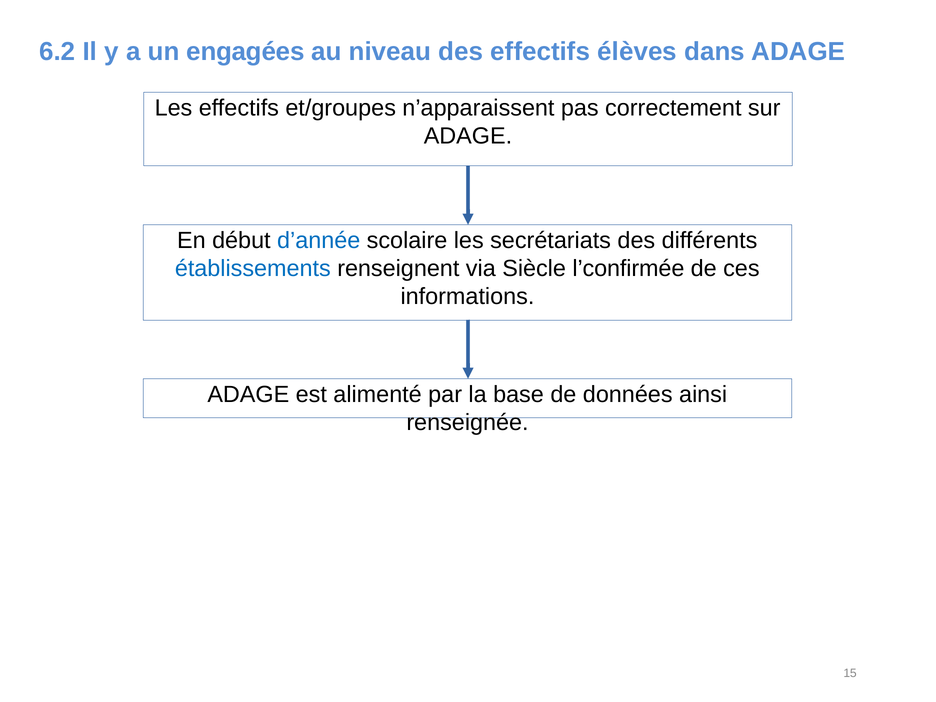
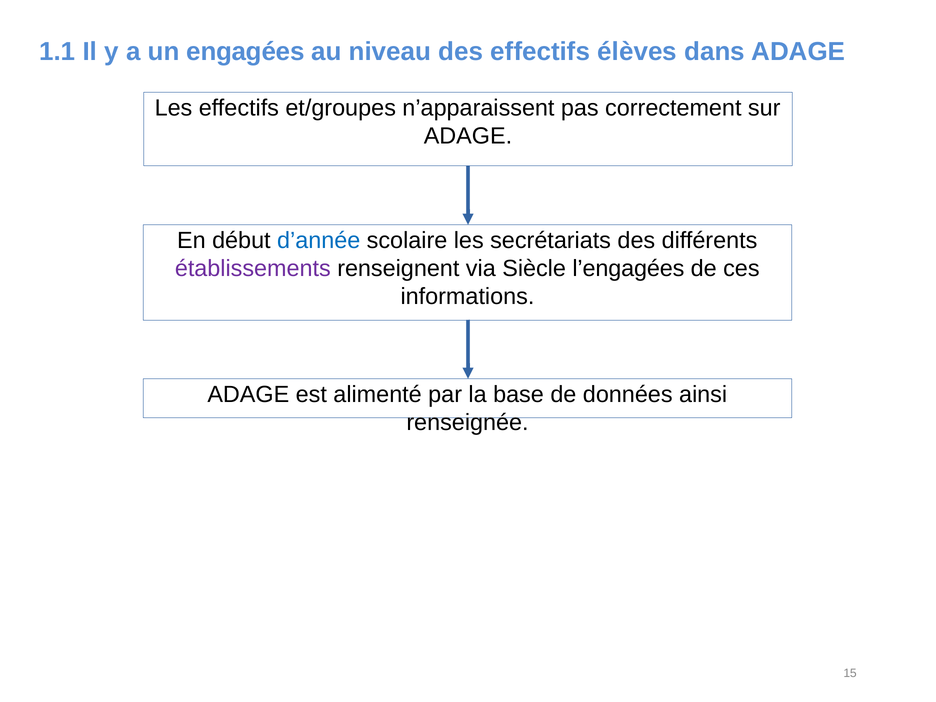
6.2: 6.2 -> 1.1
établissements colour: blue -> purple
l’confirmée: l’confirmée -> l’engagées
